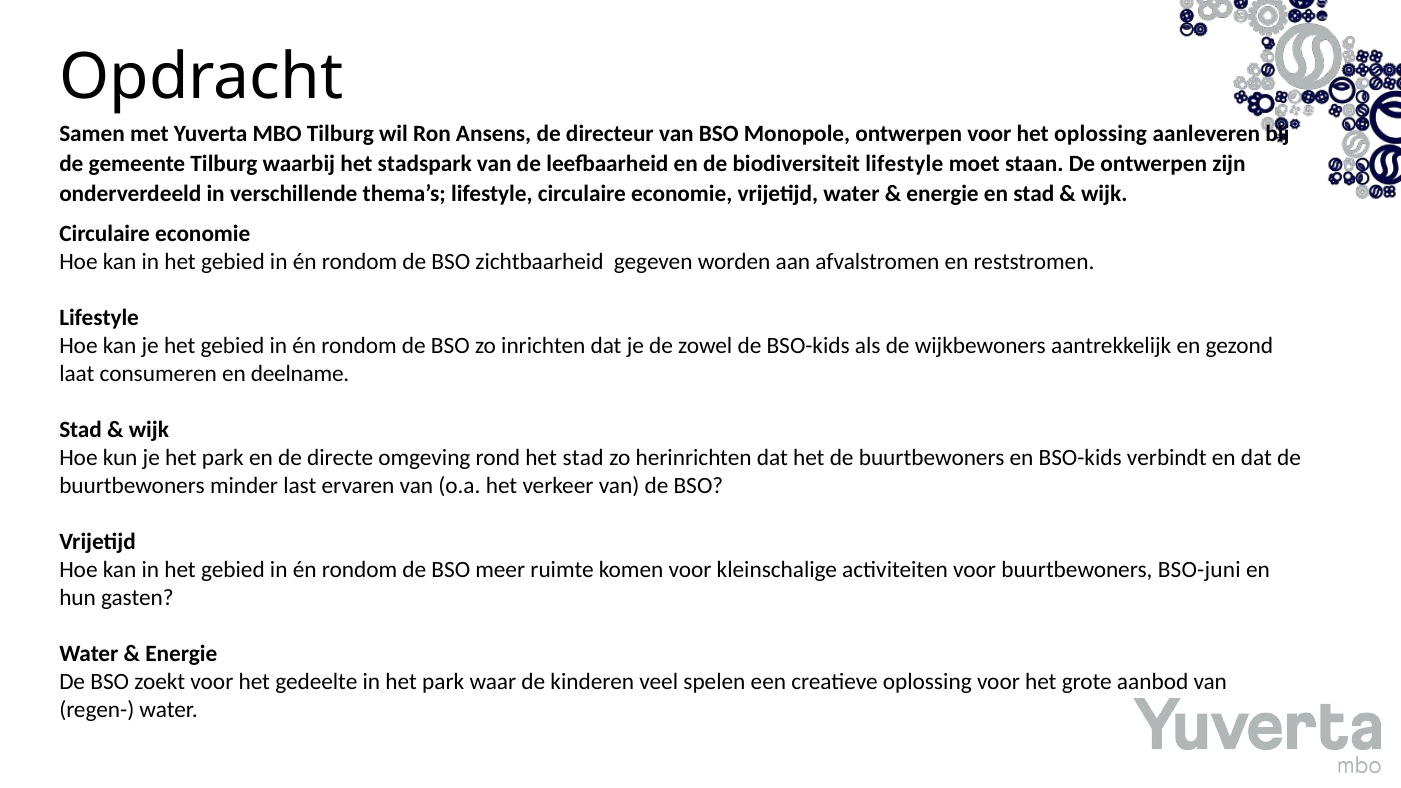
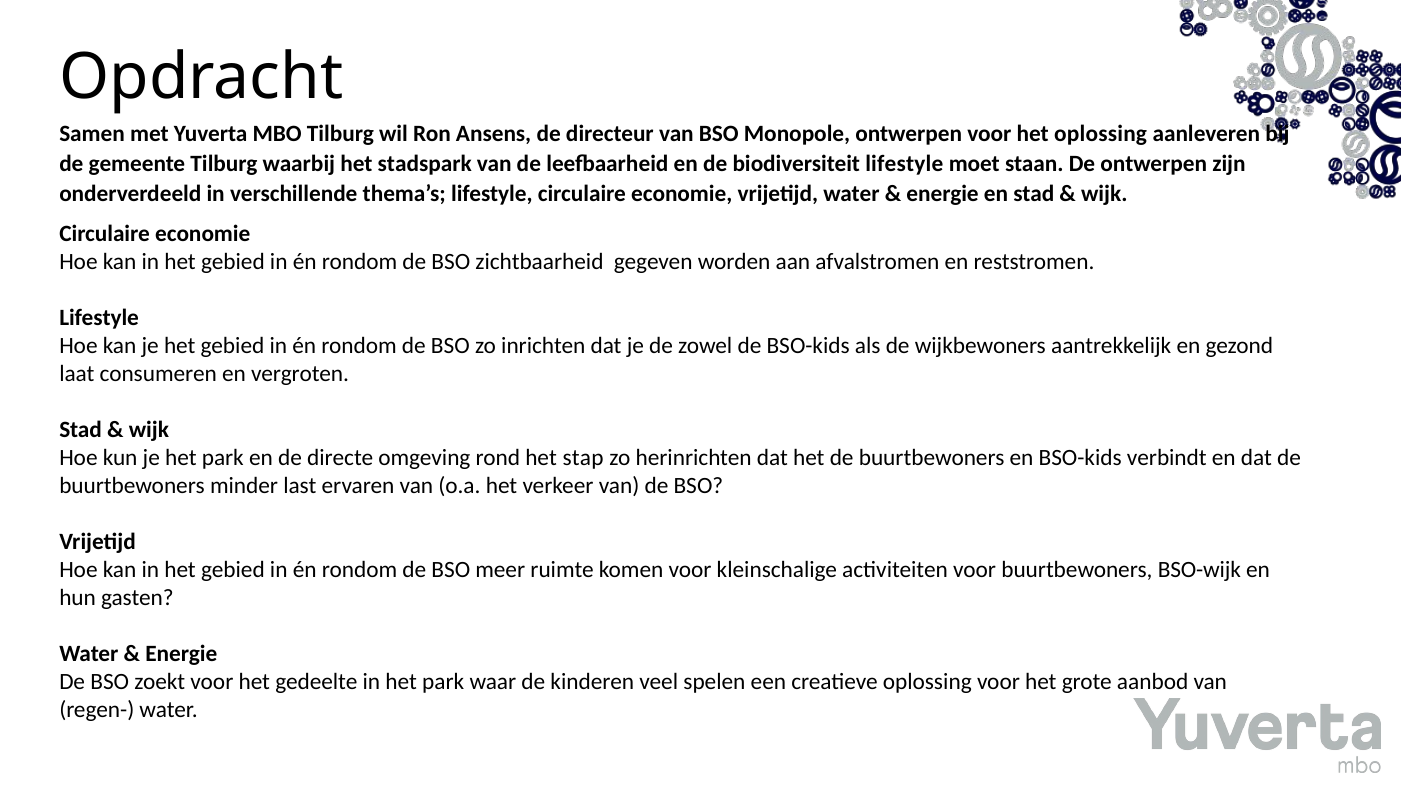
deelname: deelname -> vergroten
het stad: stad -> stap
BSO-juni: BSO-juni -> BSO-wijk
